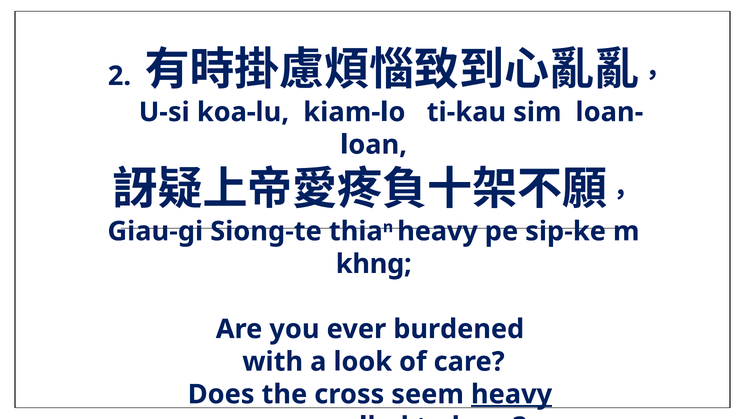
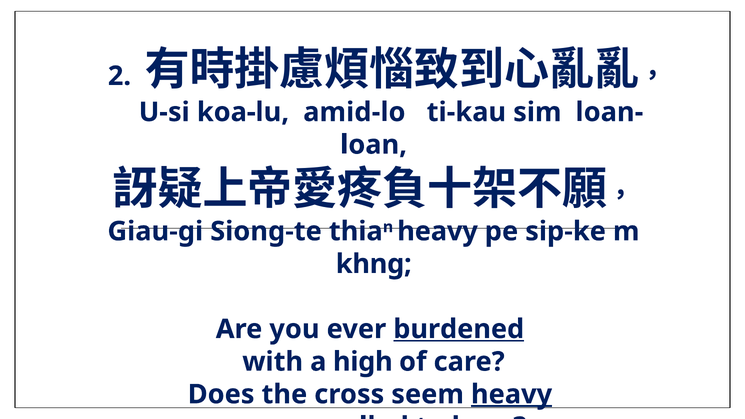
kiam-lo: kiam-lo -> amid-lo
burdened underline: none -> present
look: look -> high
